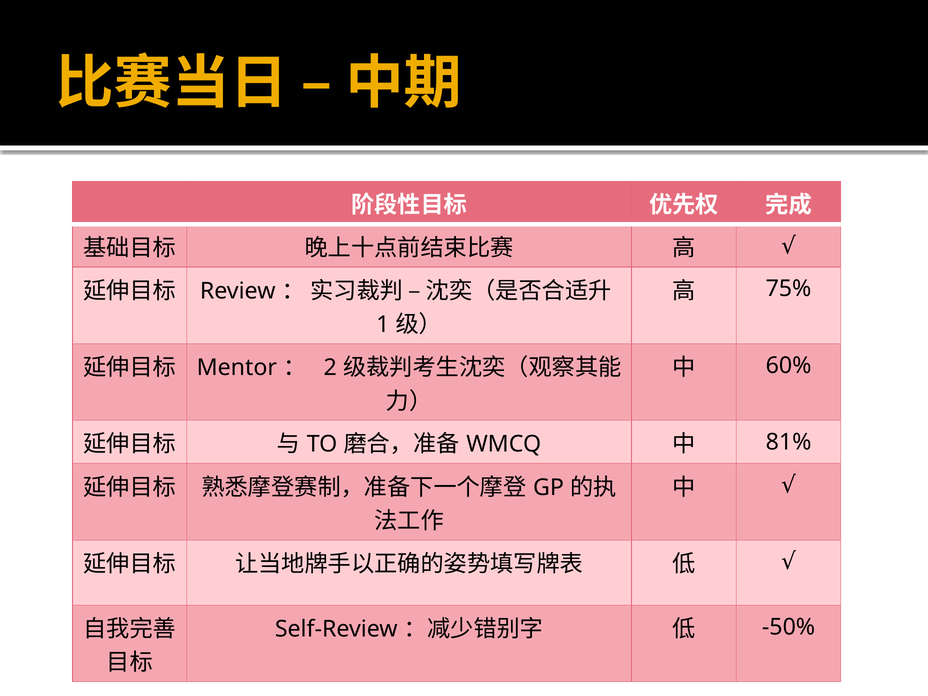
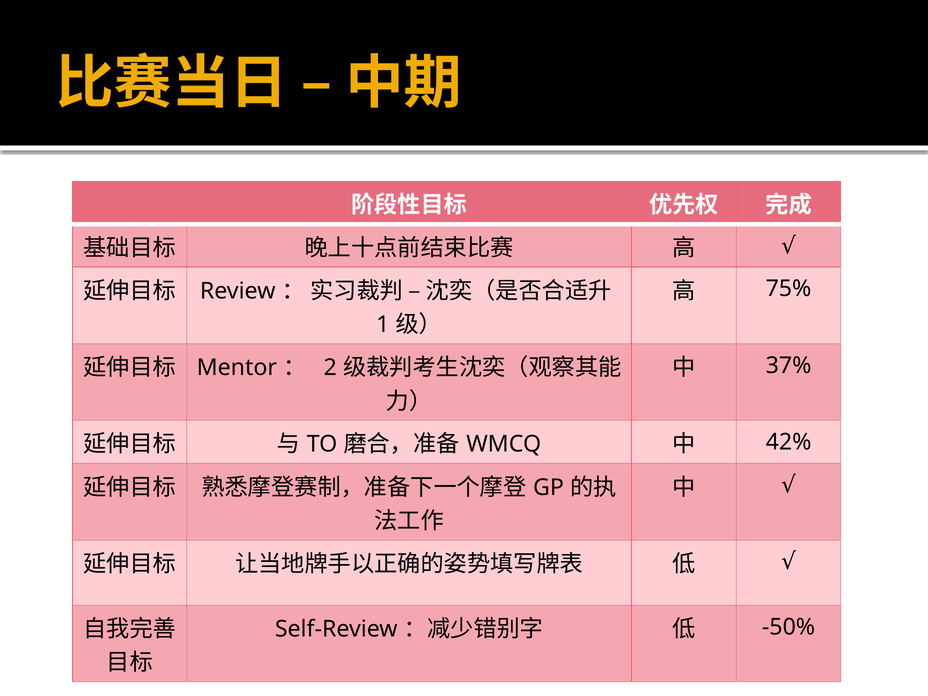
60%: 60% -> 37%
81%: 81% -> 42%
